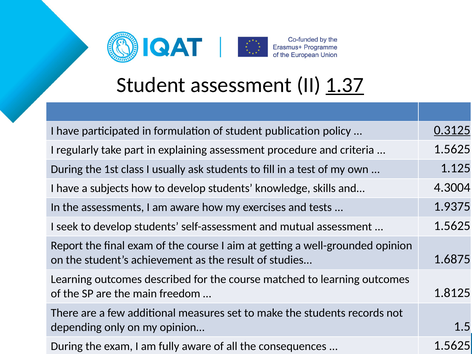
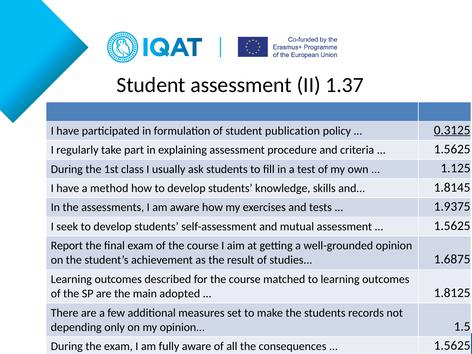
1.37 underline: present -> none
subjects: subjects -> method
4.3004: 4.3004 -> 1.8145
freedom: freedom -> adopted
